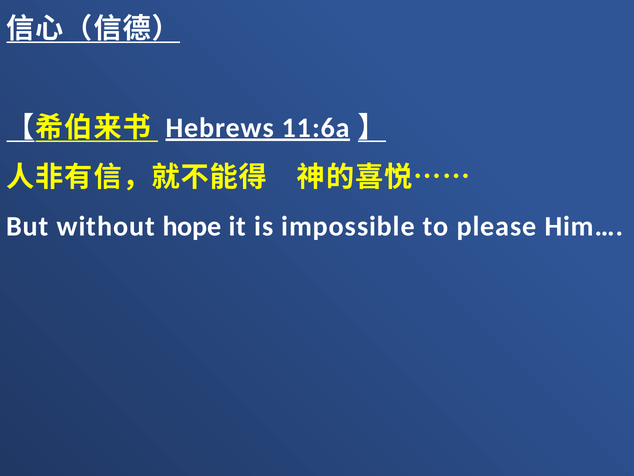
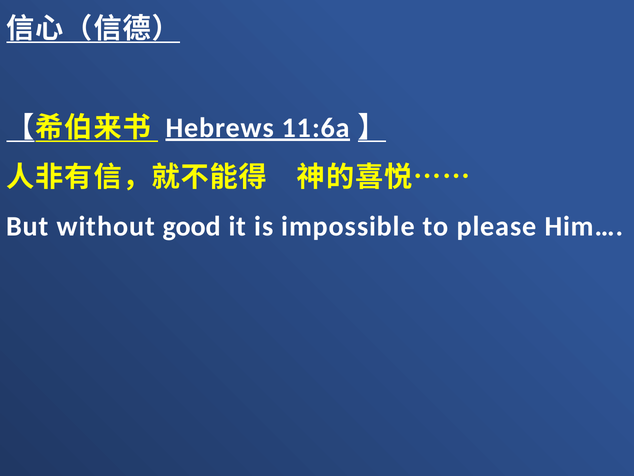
hope: hope -> good
